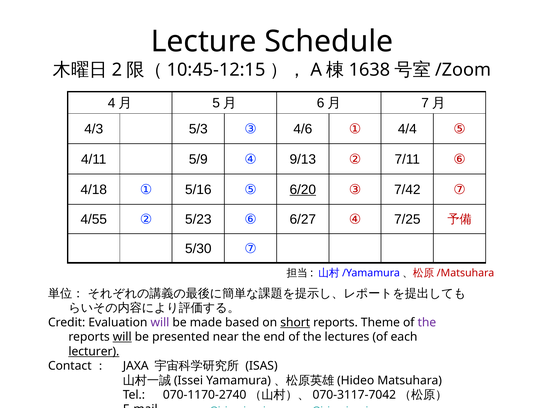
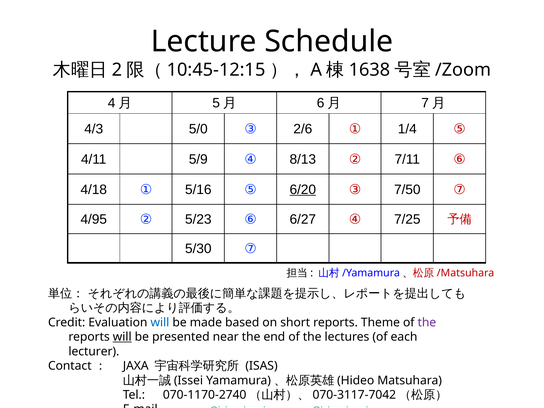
5/3: 5/3 -> 5/0
4/6: 4/6 -> 2/6
4/4: 4/4 -> 1/4
9/13: 9/13 -> 8/13
7/42: 7/42 -> 7/50
4/55: 4/55 -> 4/95
will at (160, 322) colour: purple -> blue
short underline: present -> none
lecturer underline: present -> none
